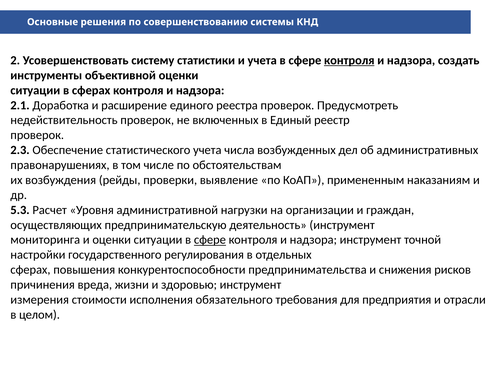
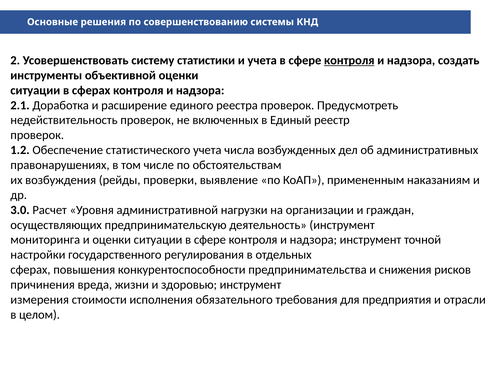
2.3: 2.3 -> 1.2
5.3: 5.3 -> 3.0
сфере at (210, 240) underline: present -> none
